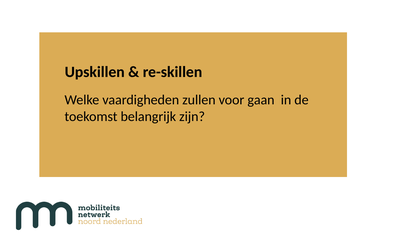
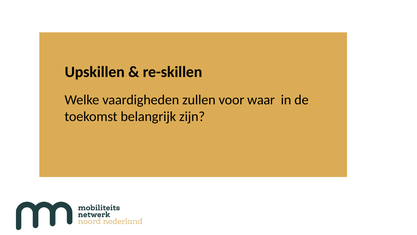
gaan: gaan -> waar
